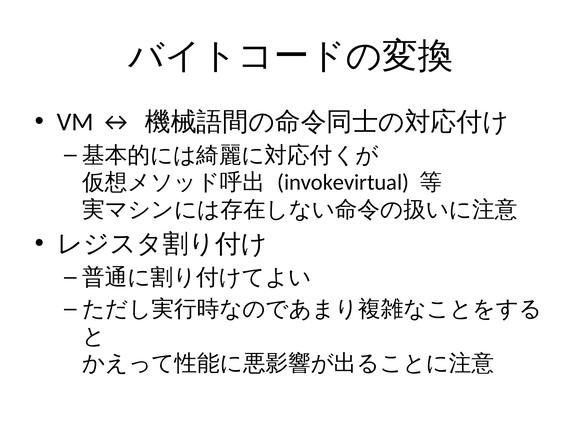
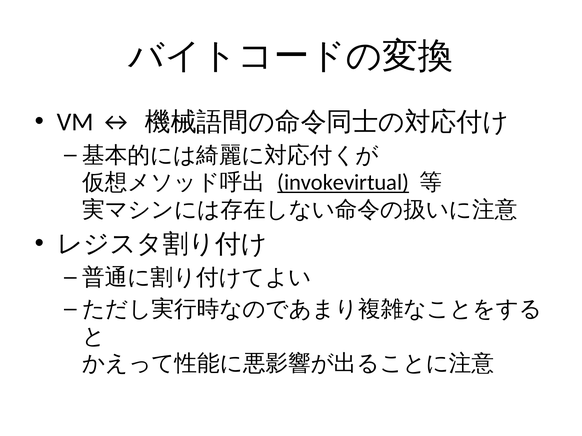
invokevirtual underline: none -> present
